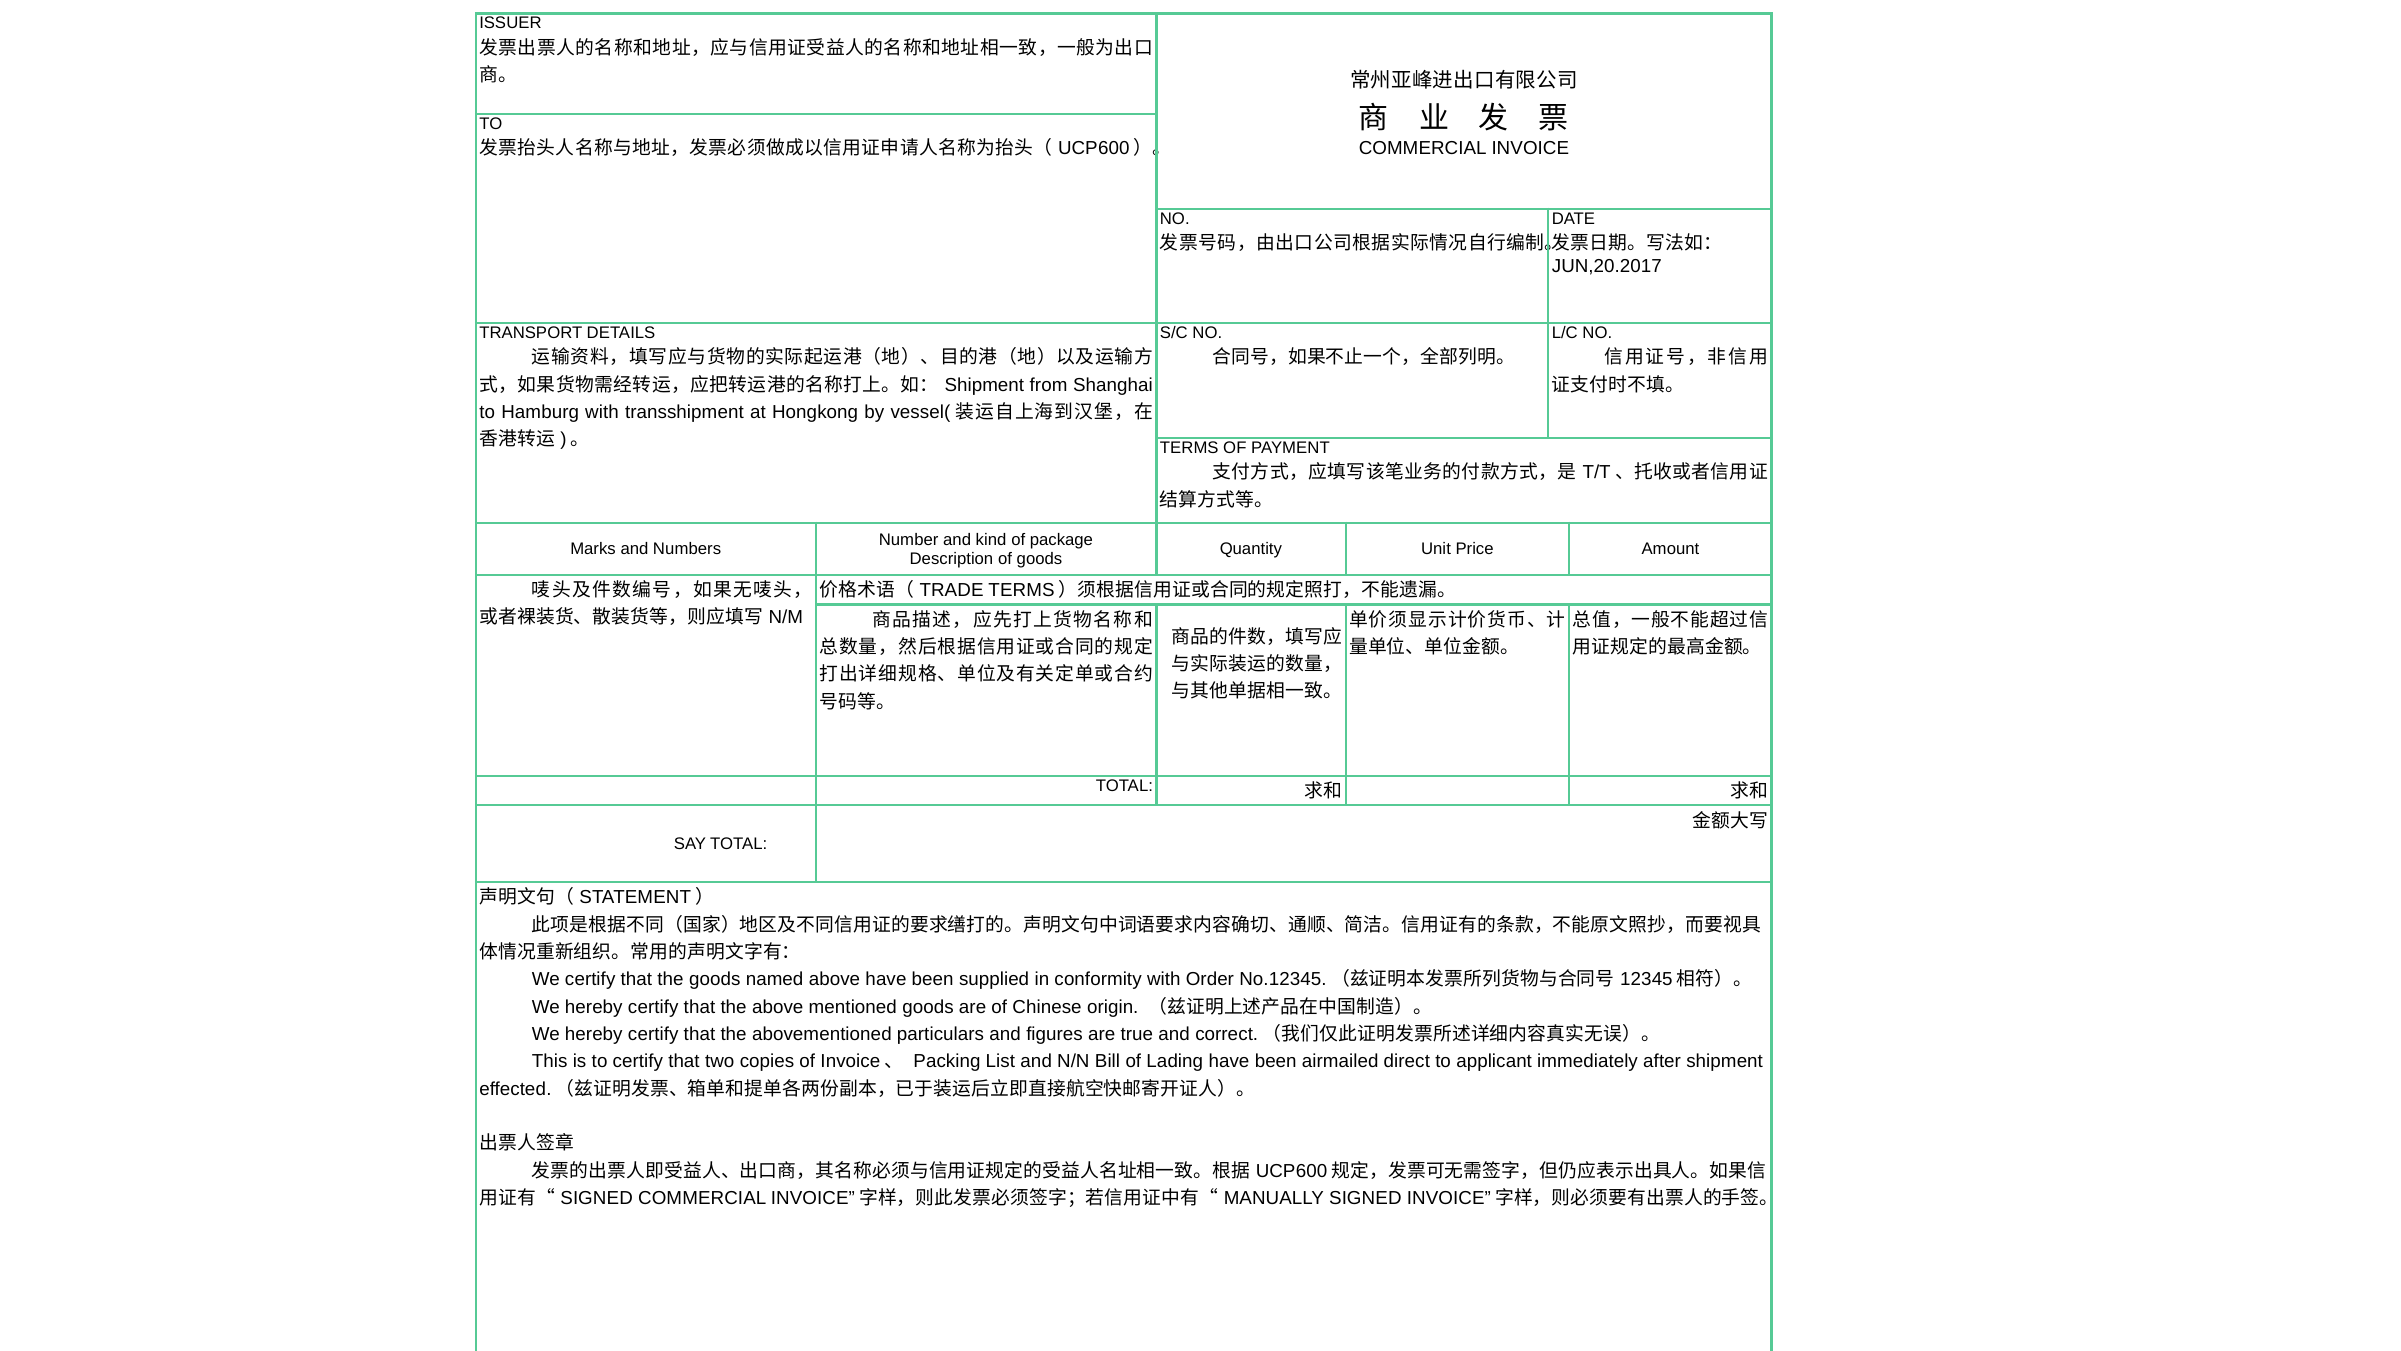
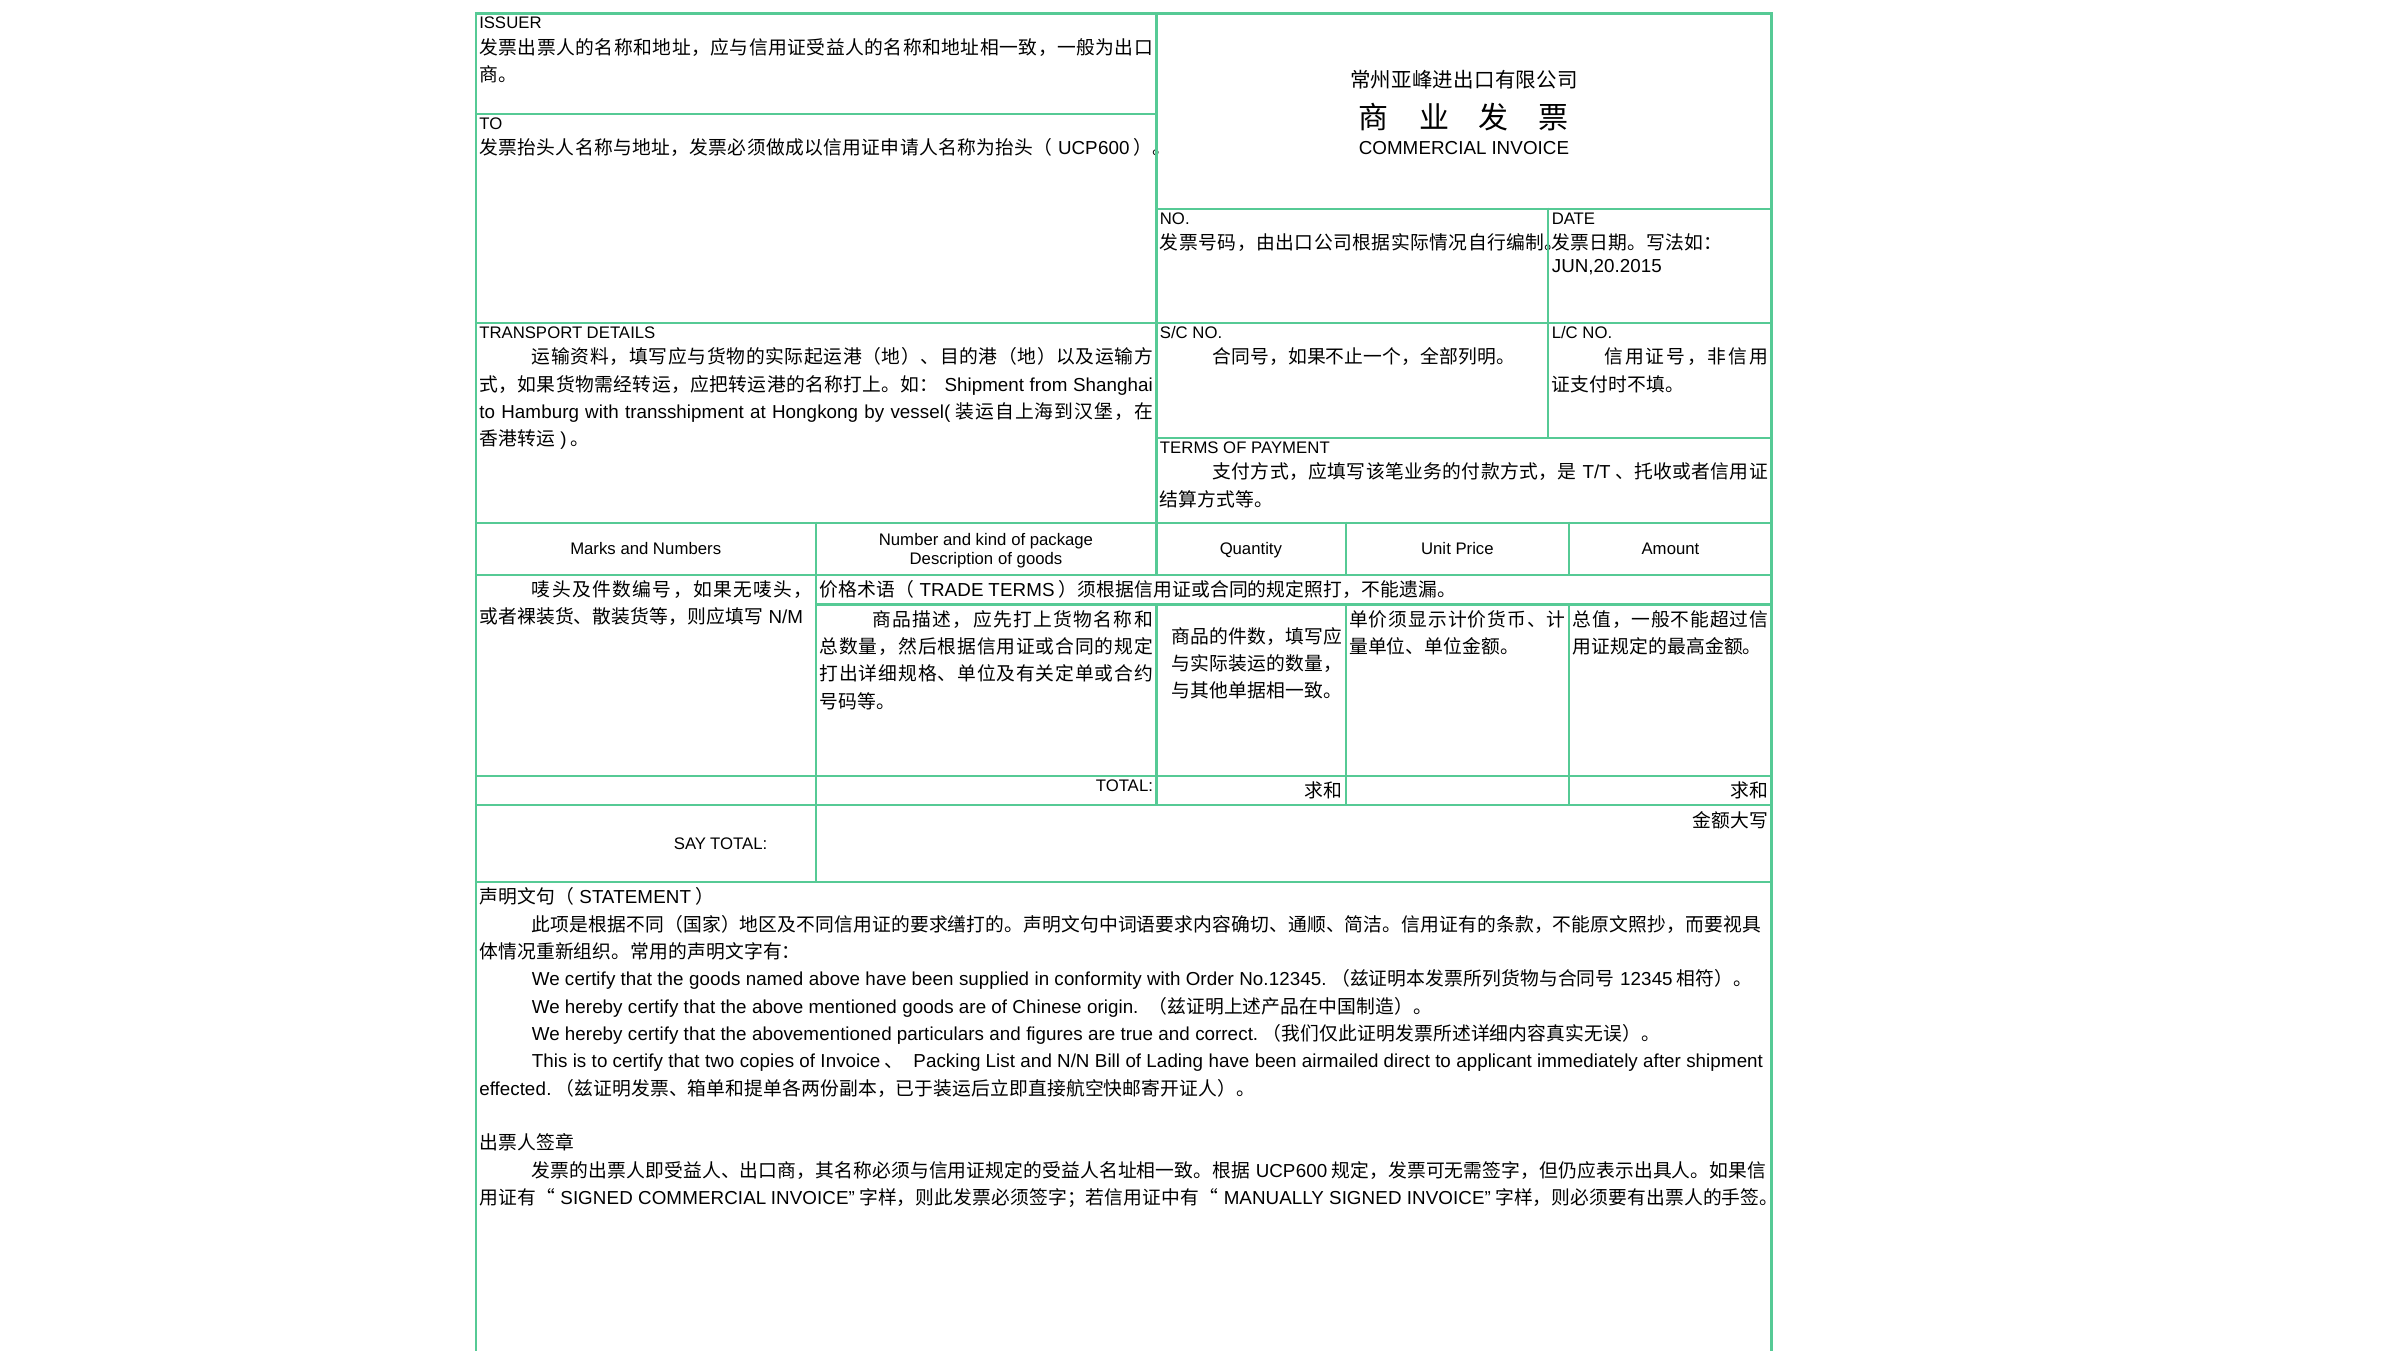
JUN,20.2017: JUN,20.2017 -> JUN,20.2015
